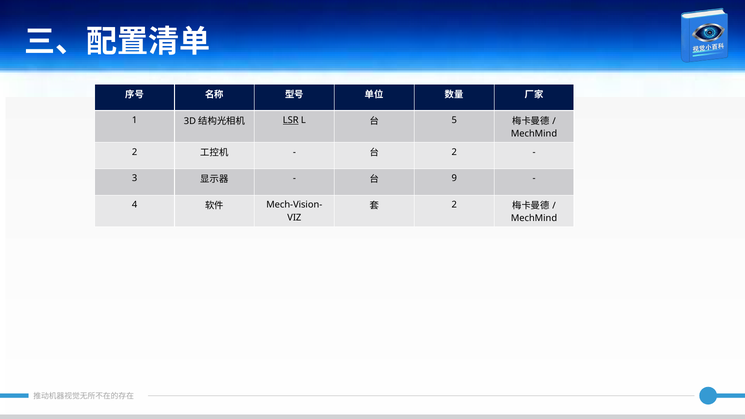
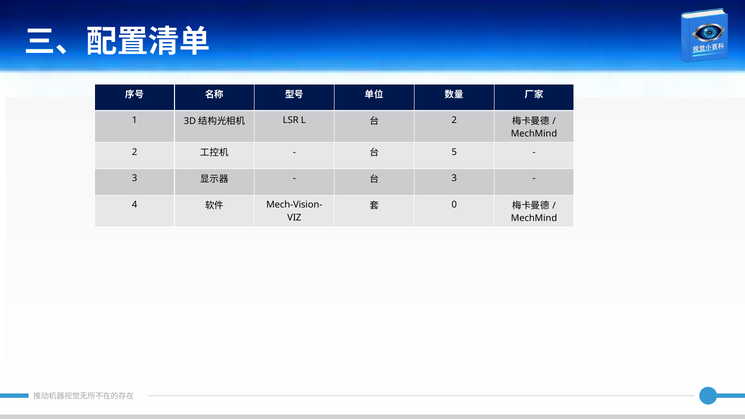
LSR underline: present -> none
5 at (454, 120): 5 -> 2
2 at (454, 152): 2 -> 5
9 at (454, 178): 9 -> 3
2 at (454, 205): 2 -> 0
